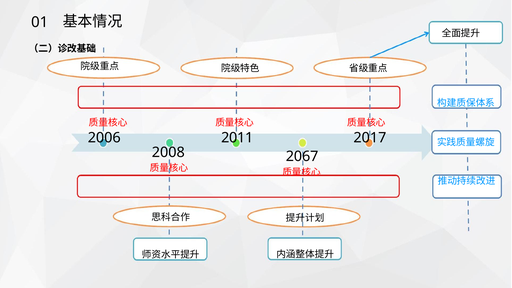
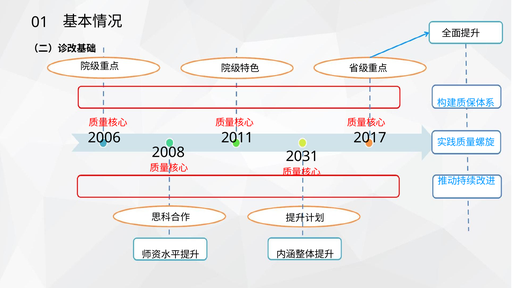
2067: 2067 -> 2031
